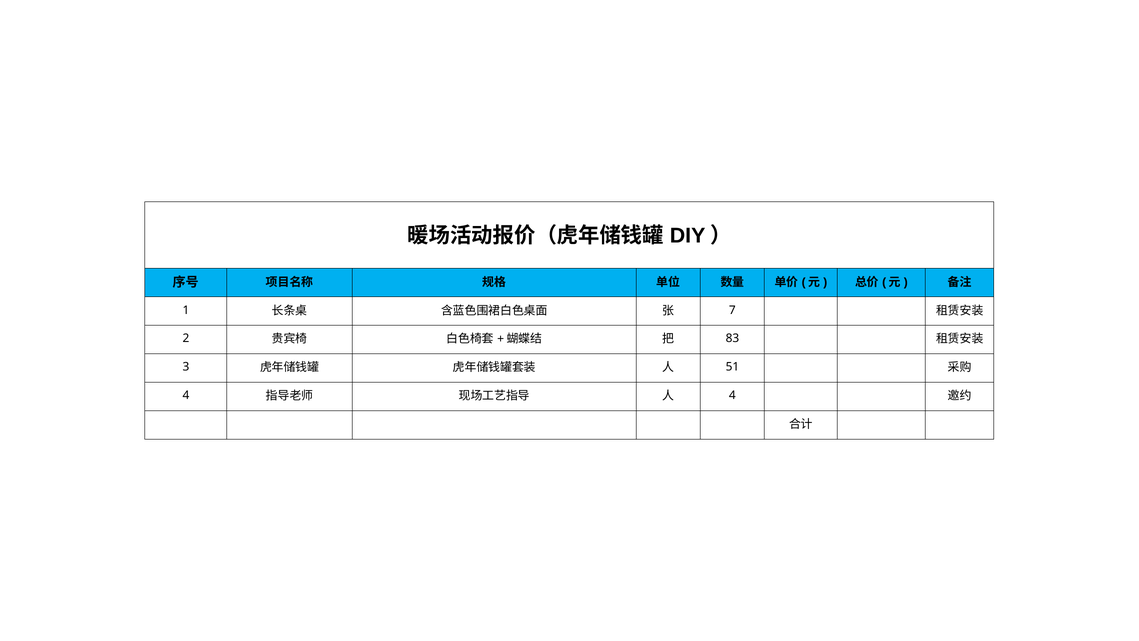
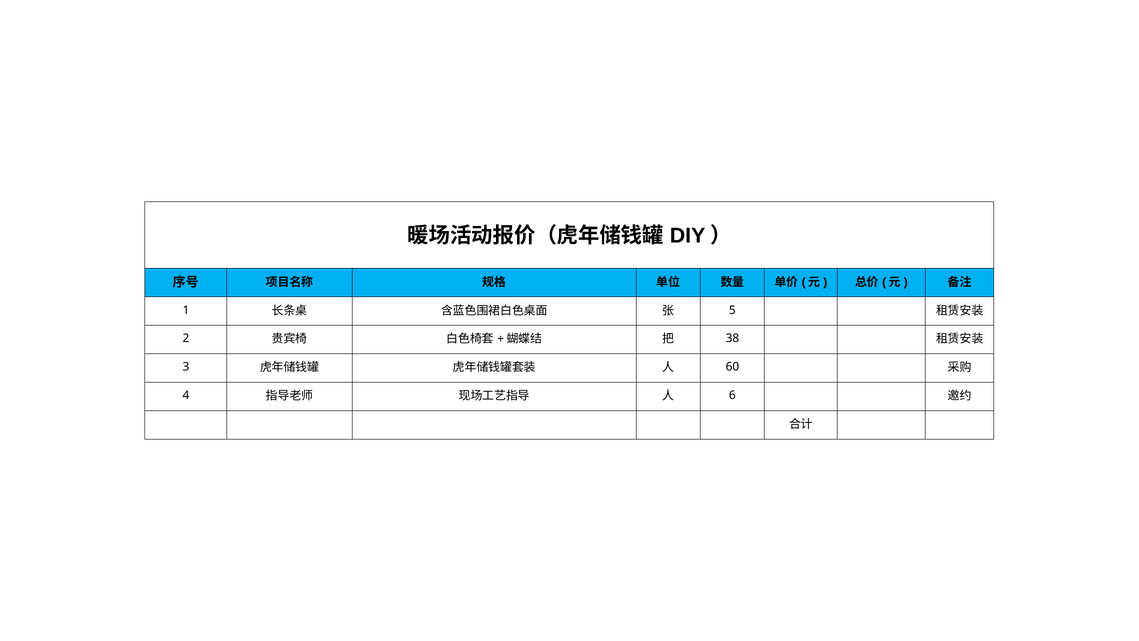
7: 7 -> 5
83: 83 -> 38
51: 51 -> 60
4 at (732, 395): 4 -> 6
